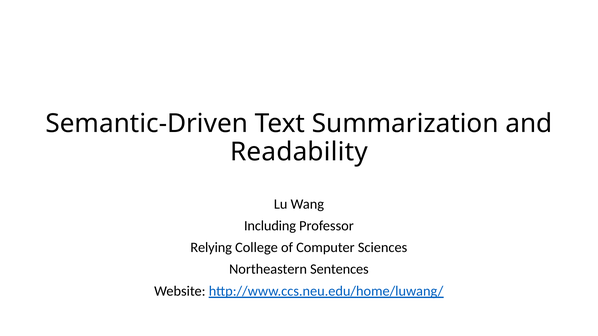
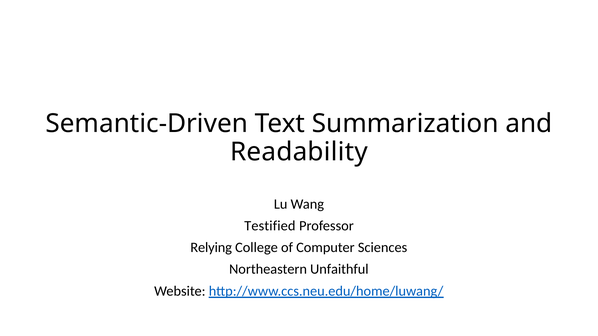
Including: Including -> Testified
Sentences: Sentences -> Unfaithful
